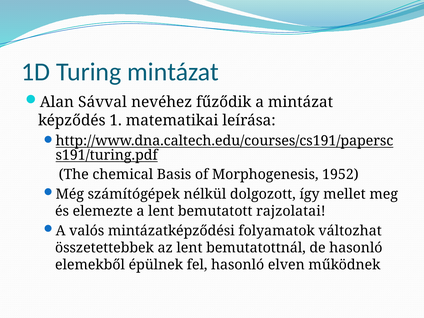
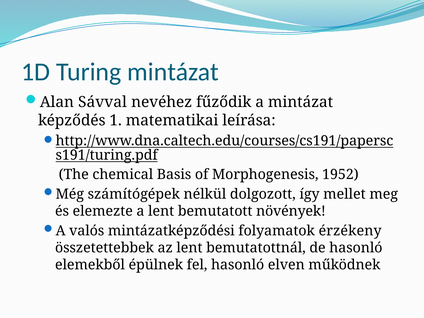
rajzolatai: rajzolatai -> növények
változhat: változhat -> érzékeny
